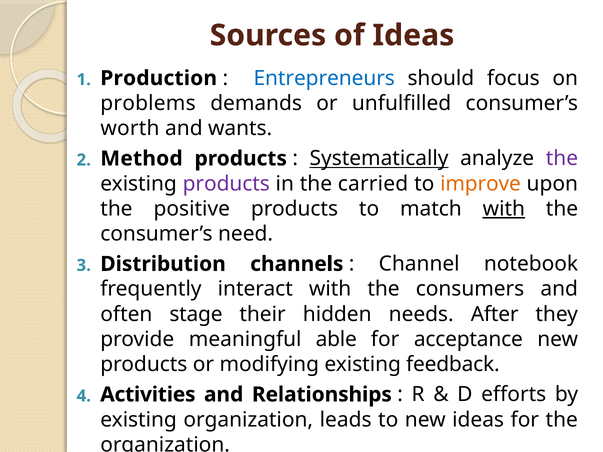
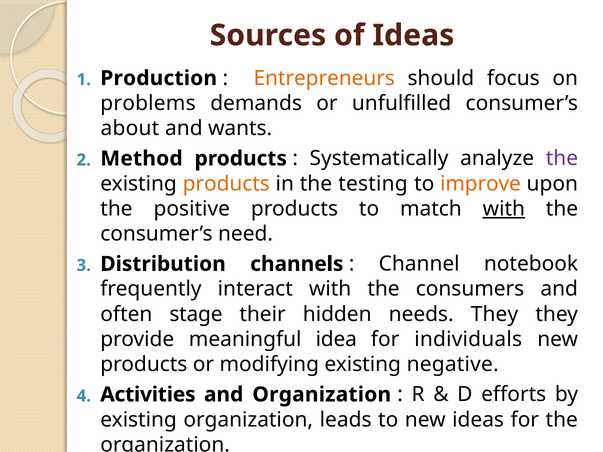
Entrepreneurs colour: blue -> orange
worth: worth -> about
Systematically underline: present -> none
products at (226, 184) colour: purple -> orange
carried: carried -> testing
needs After: After -> They
able: able -> idea
acceptance: acceptance -> individuals
feedback: feedback -> negative
and Relationships: Relationships -> Organization
